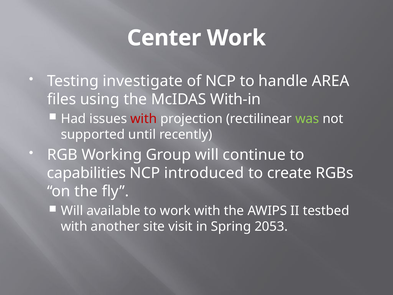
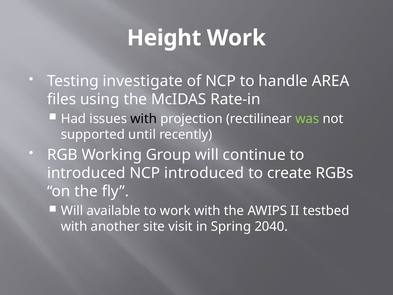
Center: Center -> Height
With-in: With-in -> Rate-in
with at (144, 119) colour: red -> black
capabilities at (86, 173): capabilities -> introduced
2053: 2053 -> 2040
